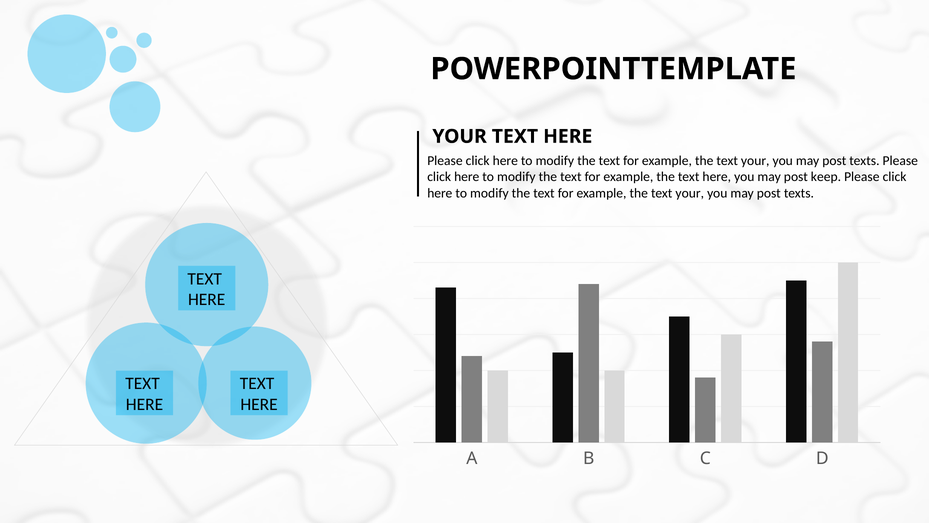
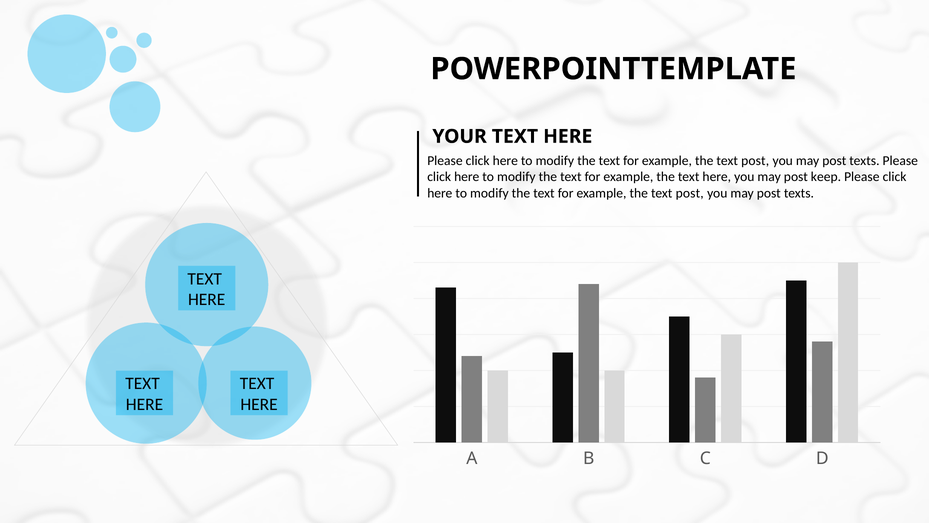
your at (755, 161): your -> post
your at (690, 193): your -> post
